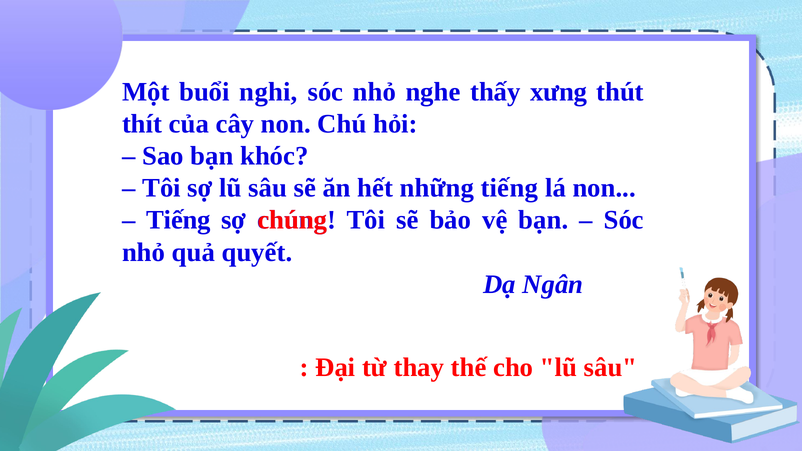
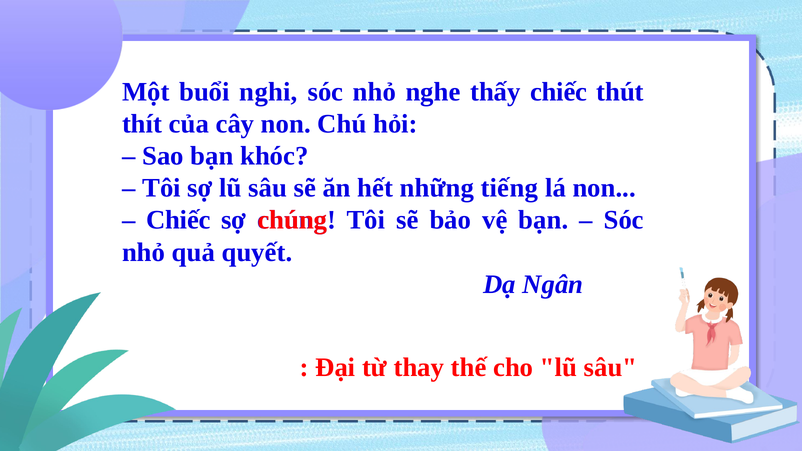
thấy xưng: xưng -> chiếc
Tiếng at (178, 220): Tiếng -> Chiếc
